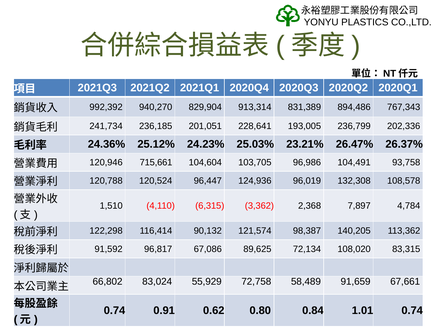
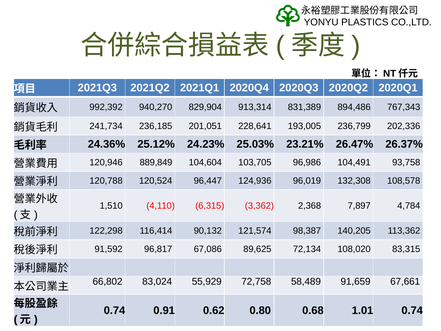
715,661: 715,661 -> 889,849
0.84: 0.84 -> 0.68
